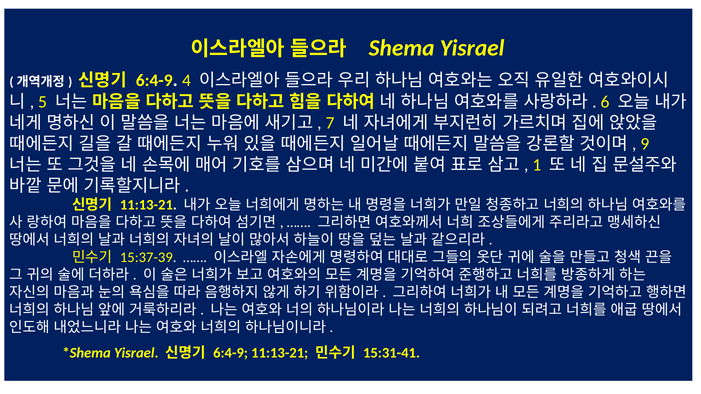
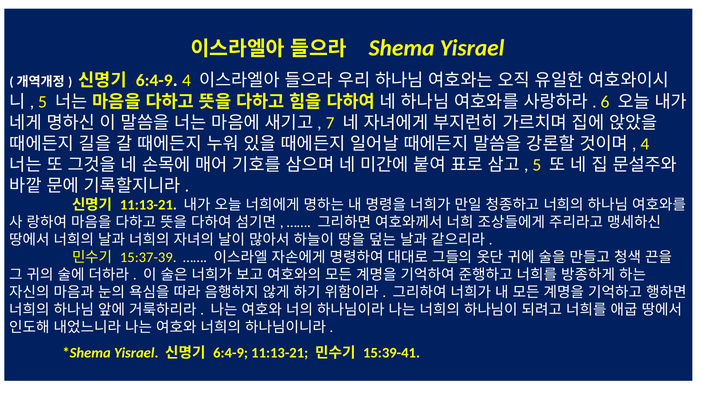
9 at (645, 144): 9 -> 4
1 at (537, 165): 1 -> 5
15:31-41: 15:31-41 -> 15:39-41
